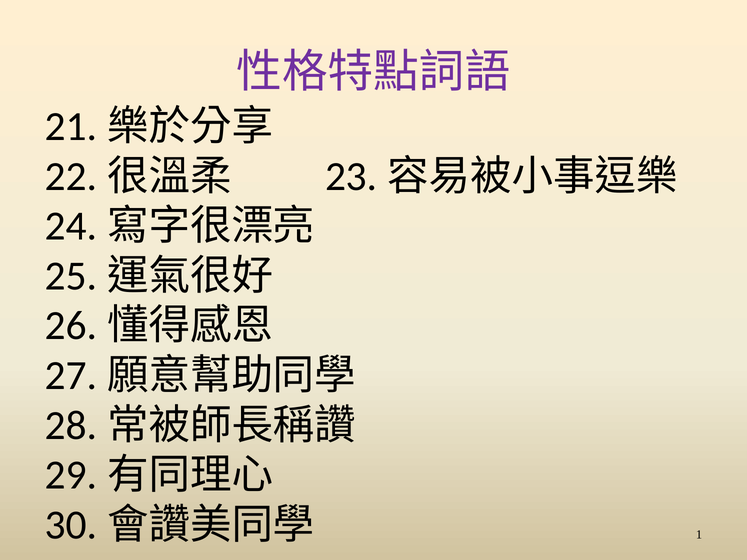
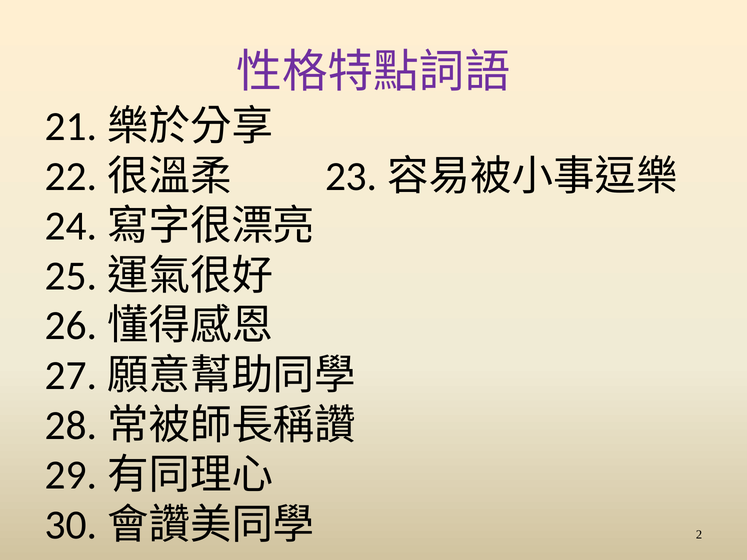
1: 1 -> 2
